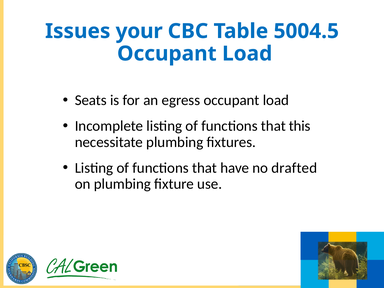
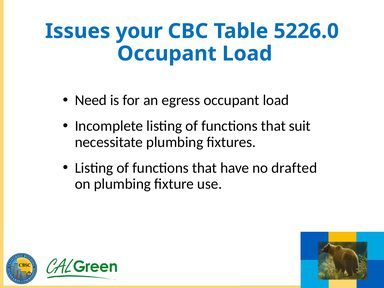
5004.5: 5004.5 -> 5226.0
Seats: Seats -> Need
this: this -> suit
